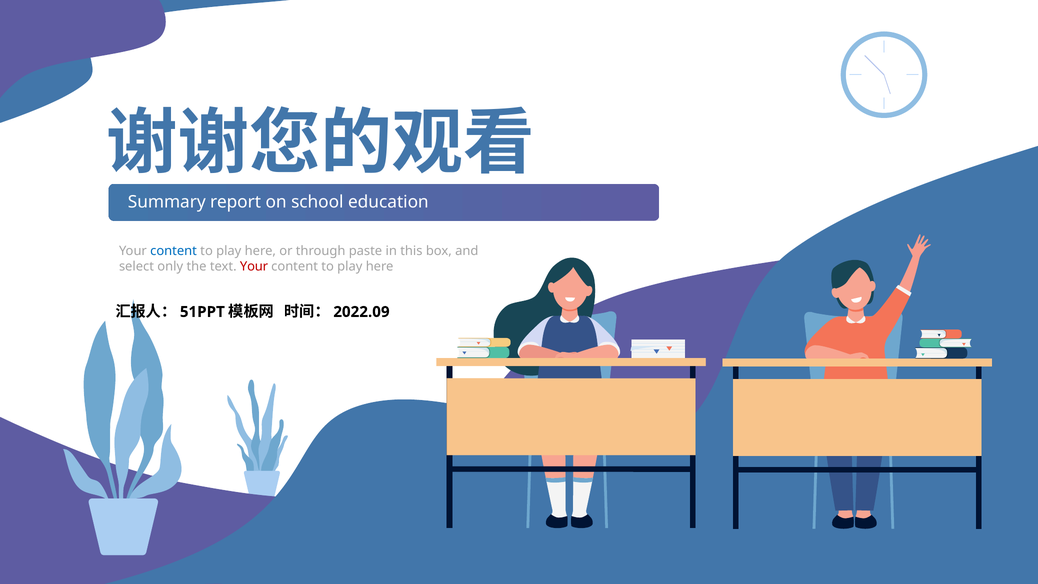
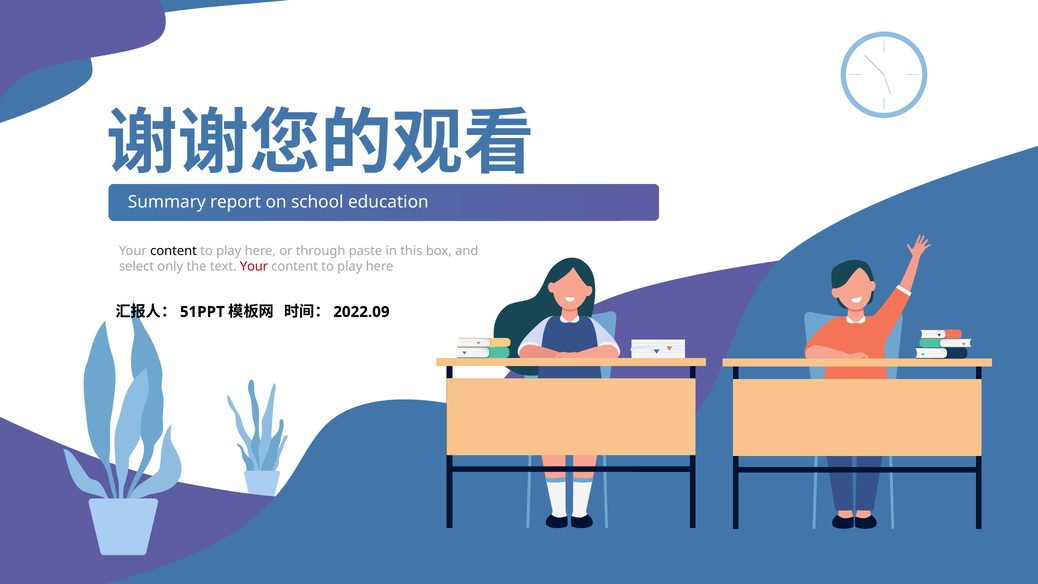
content at (174, 251) colour: blue -> black
